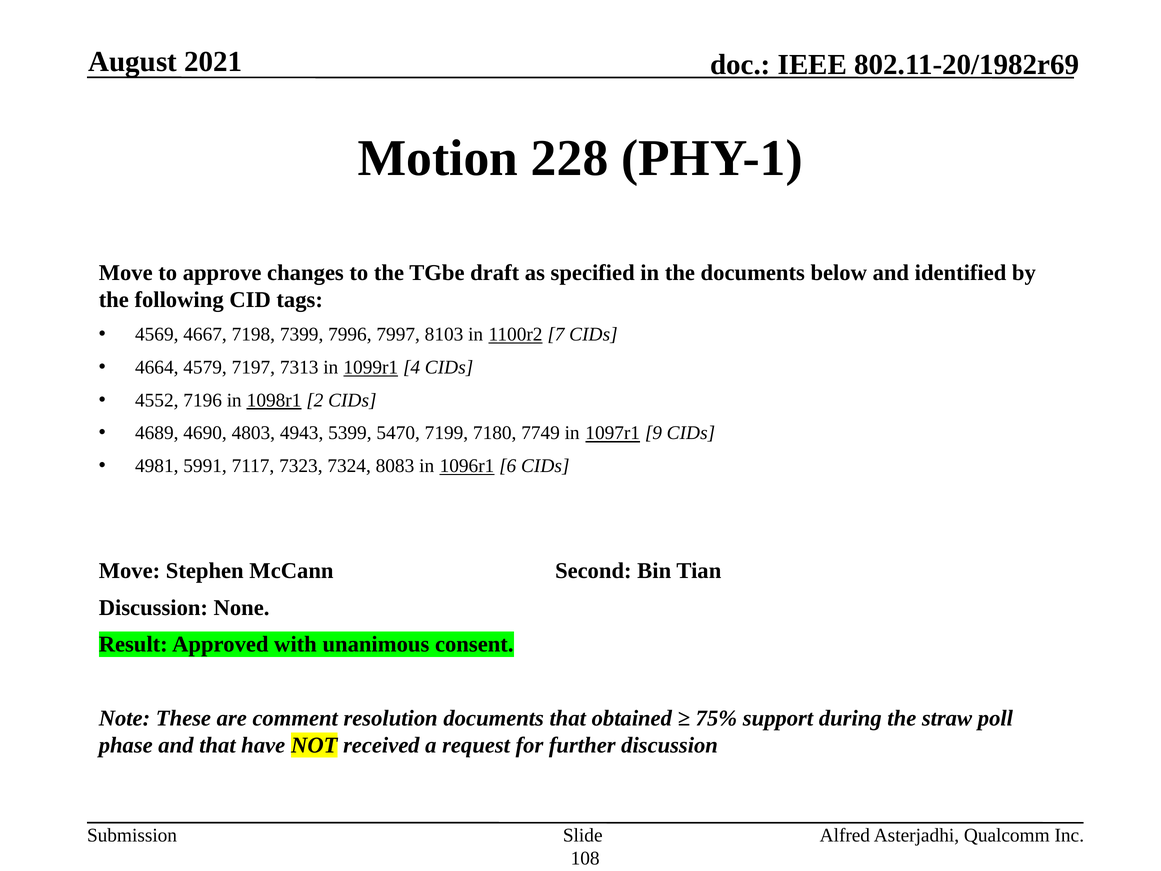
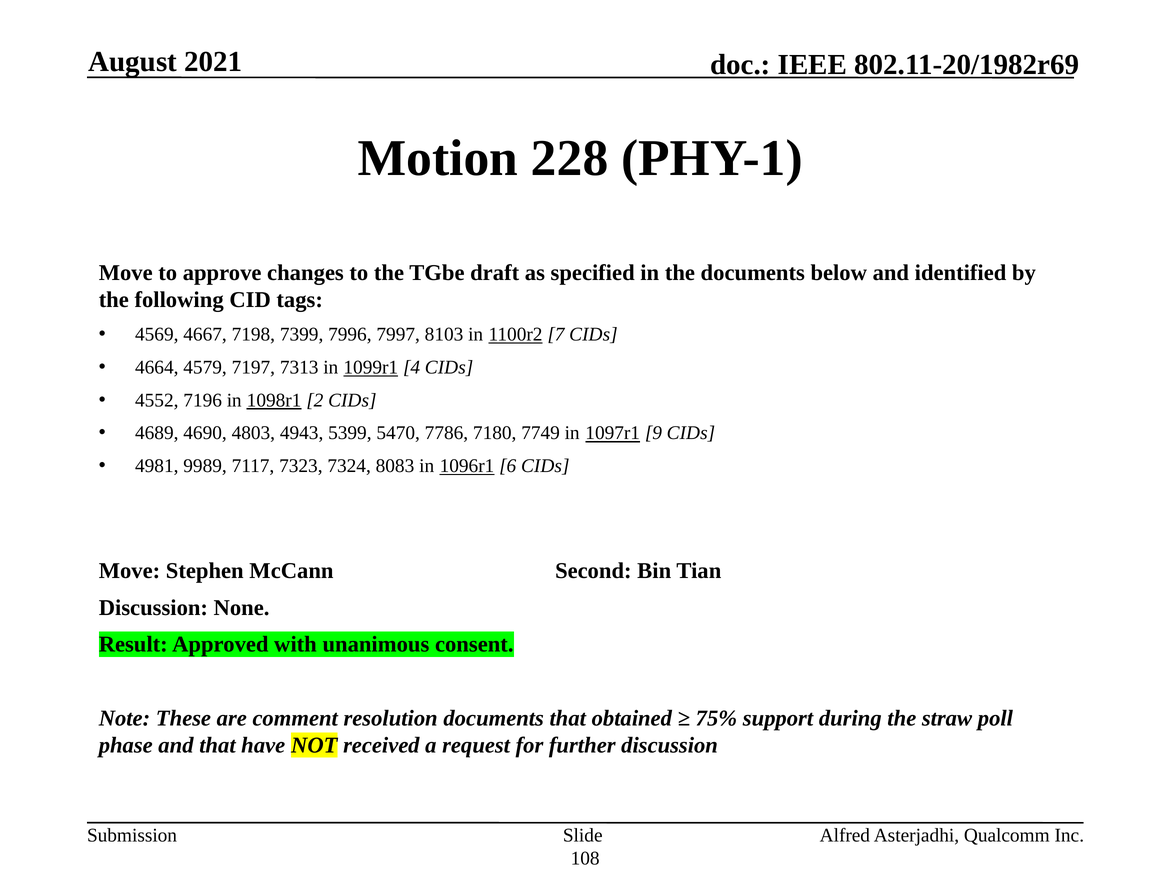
7199: 7199 -> 7786
5991: 5991 -> 9989
